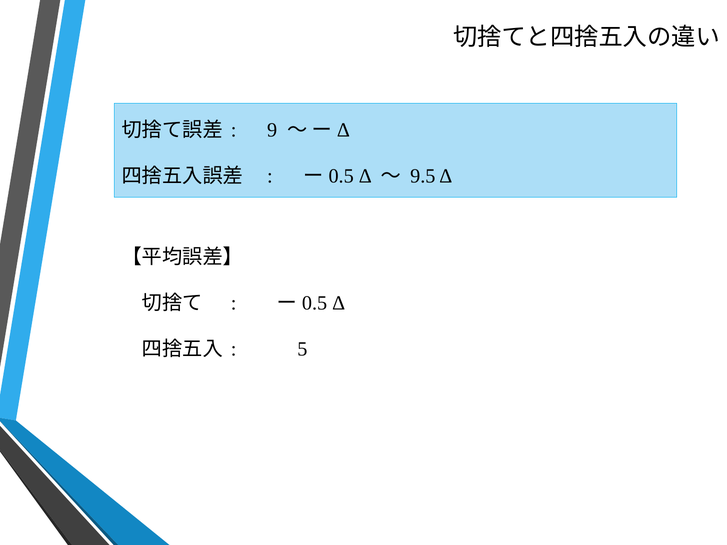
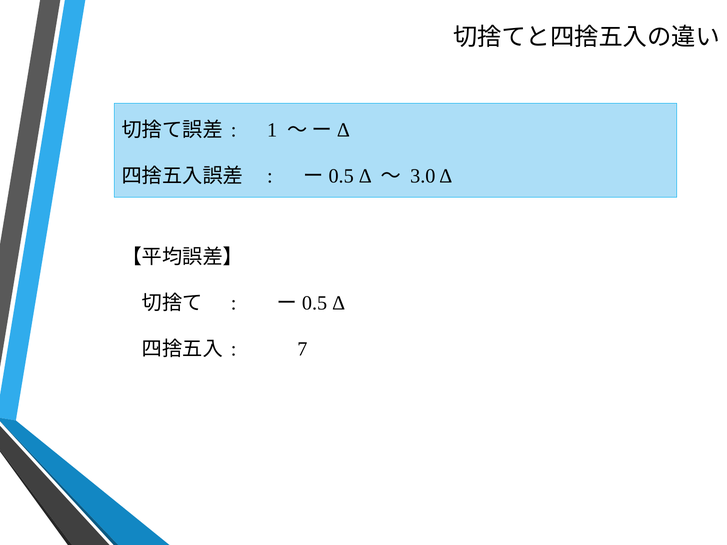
9: 9 -> 1
9.5: 9.5 -> 3.0
5: 5 -> 7
